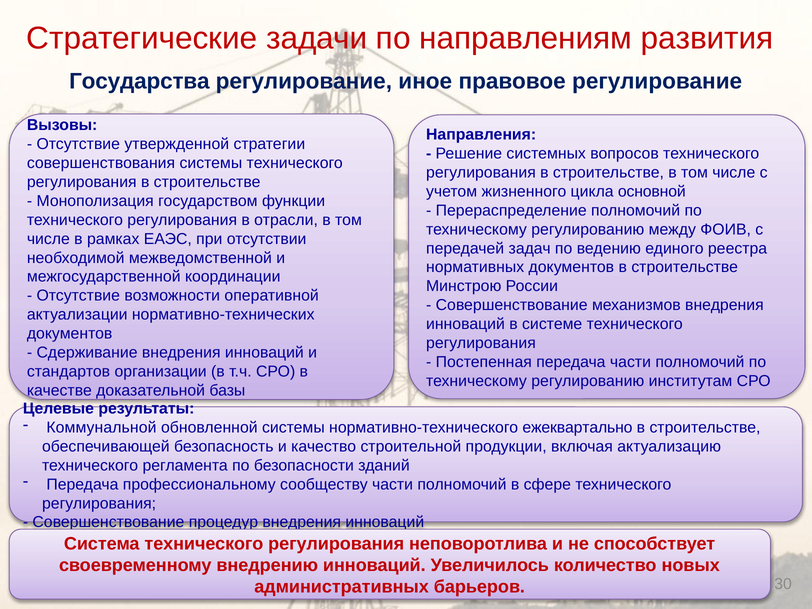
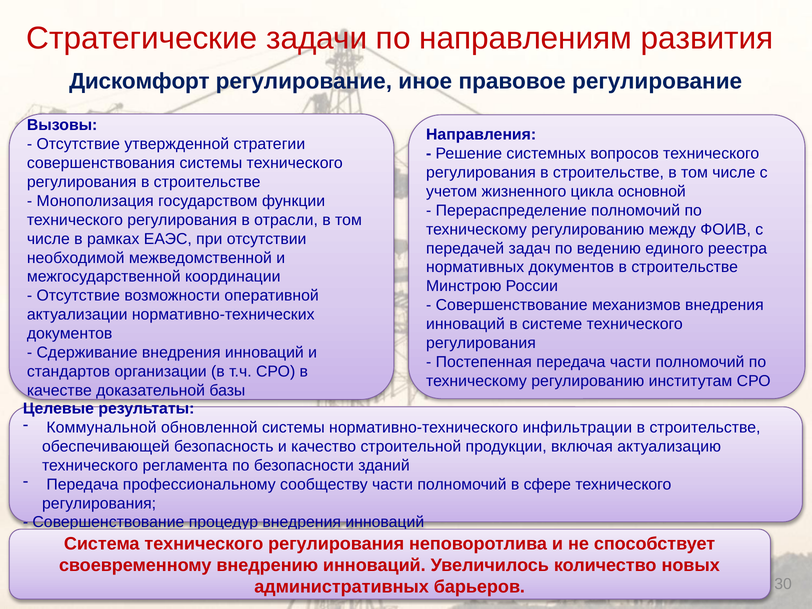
Государства: Государства -> Дискомфорт
ежеквартально: ежеквартально -> инфильтрации
